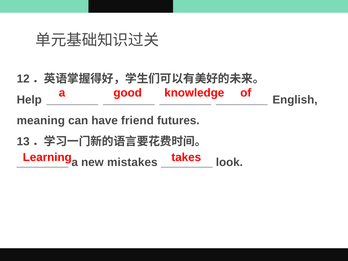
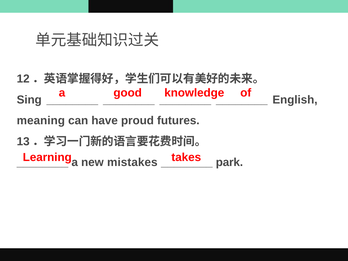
Help: Help -> Sing
friend: friend -> proud
look: look -> park
